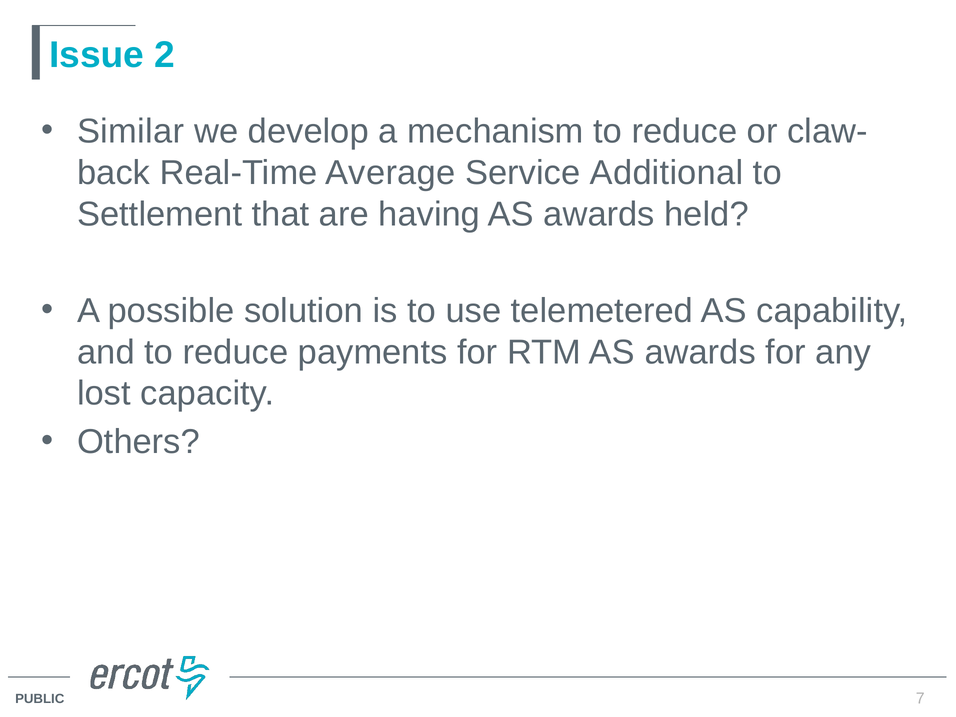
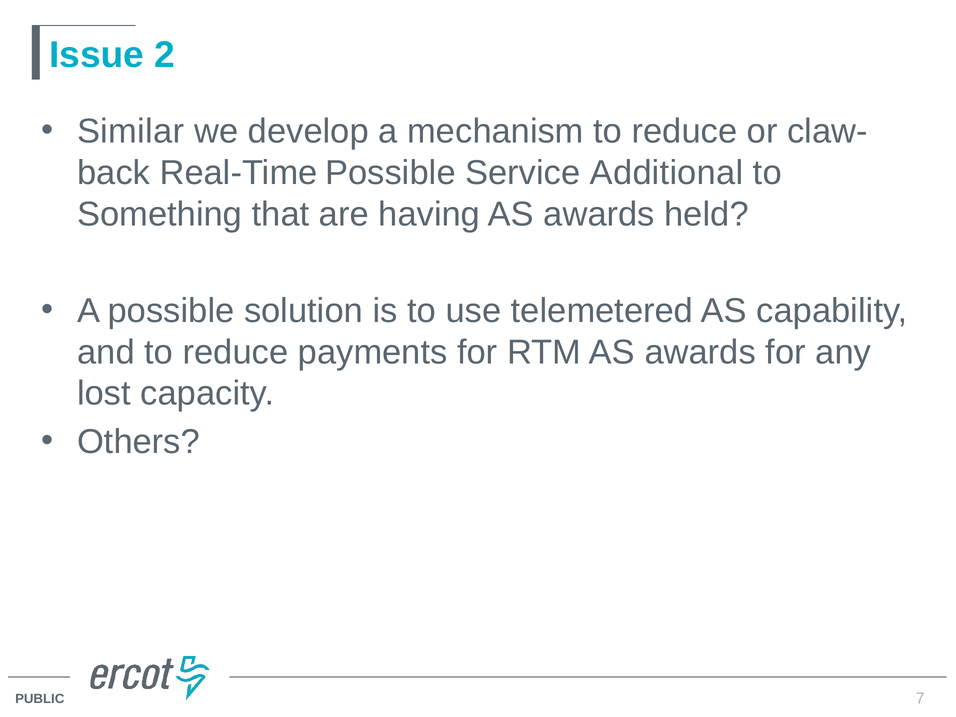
Real-Time Average: Average -> Possible
Settlement: Settlement -> Something
